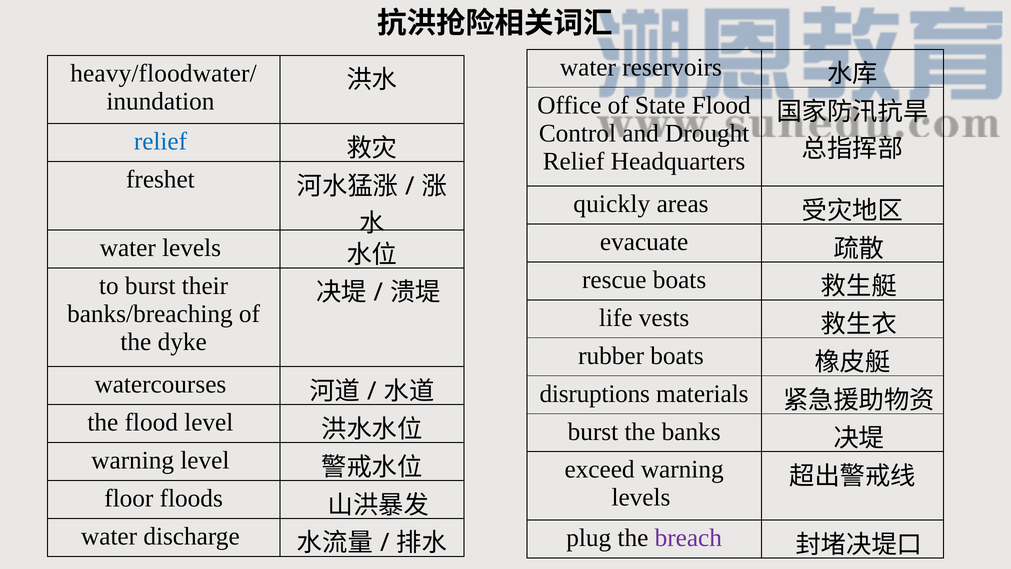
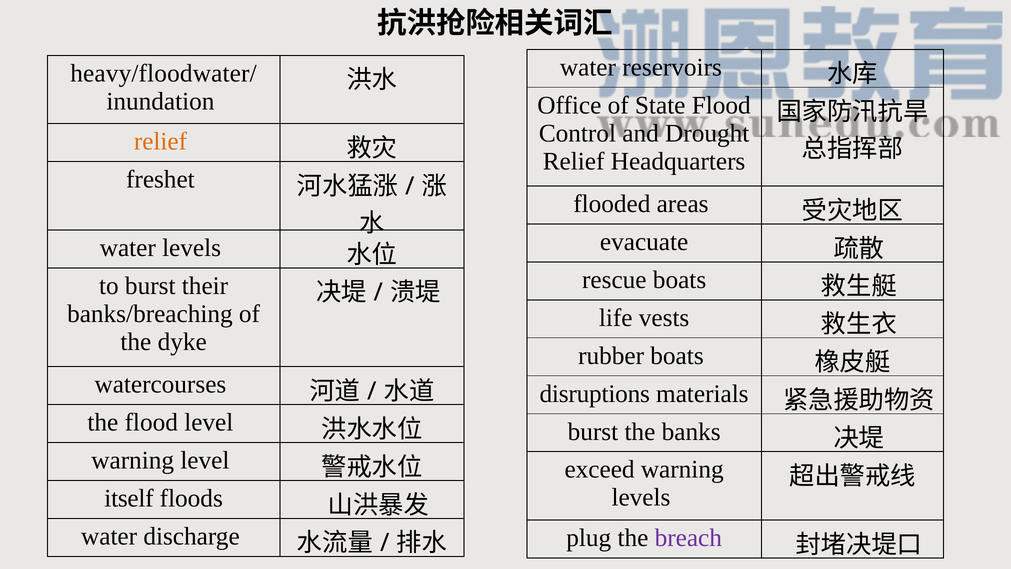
relief at (161, 142) colour: blue -> orange
quickly: quickly -> flooded
floor: floor -> itself
